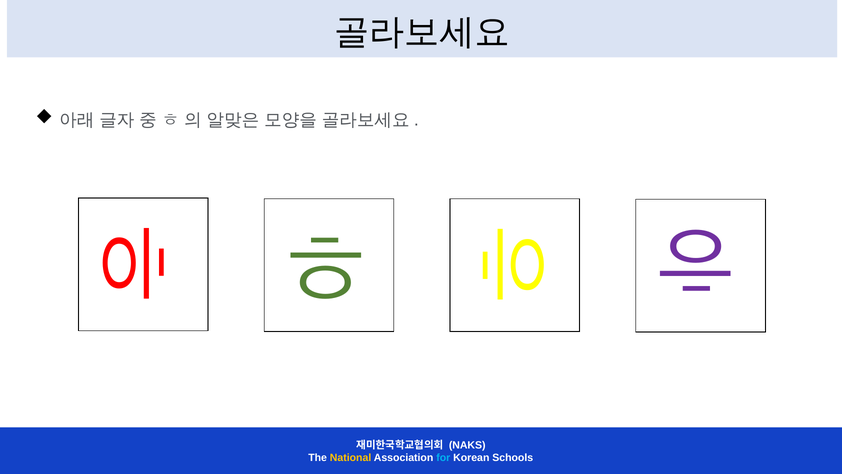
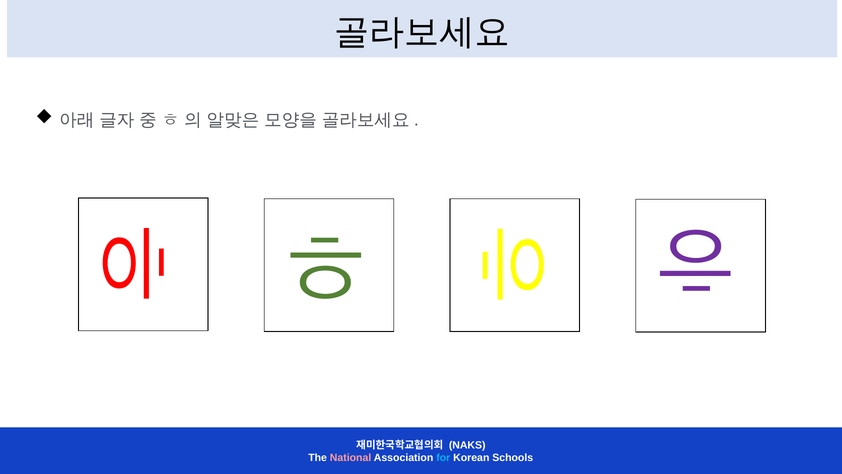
National colour: yellow -> pink
